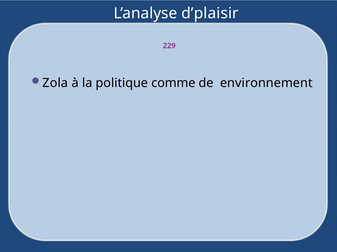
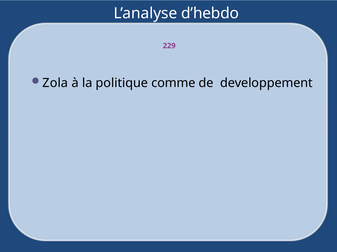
d’plaisir: d’plaisir -> d’hebdo
environnement: environnement -> developpement
